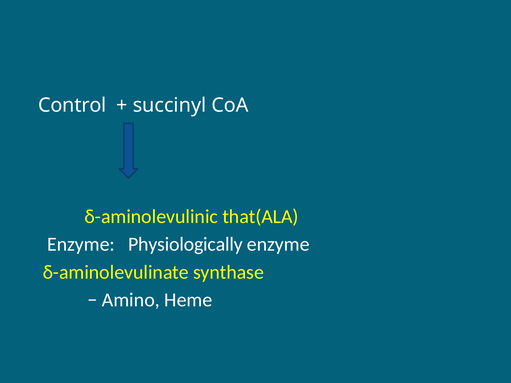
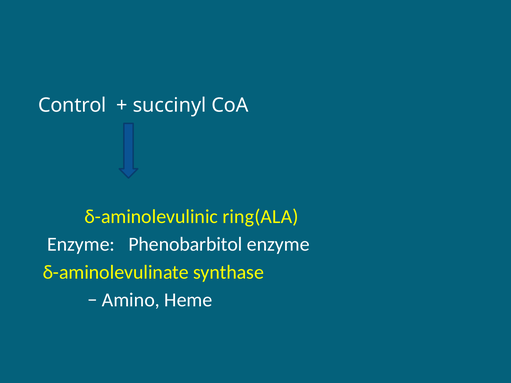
that(ALA: that(ALA -> ring(ALA
Physiologically: Physiologically -> Phenobarbitol
